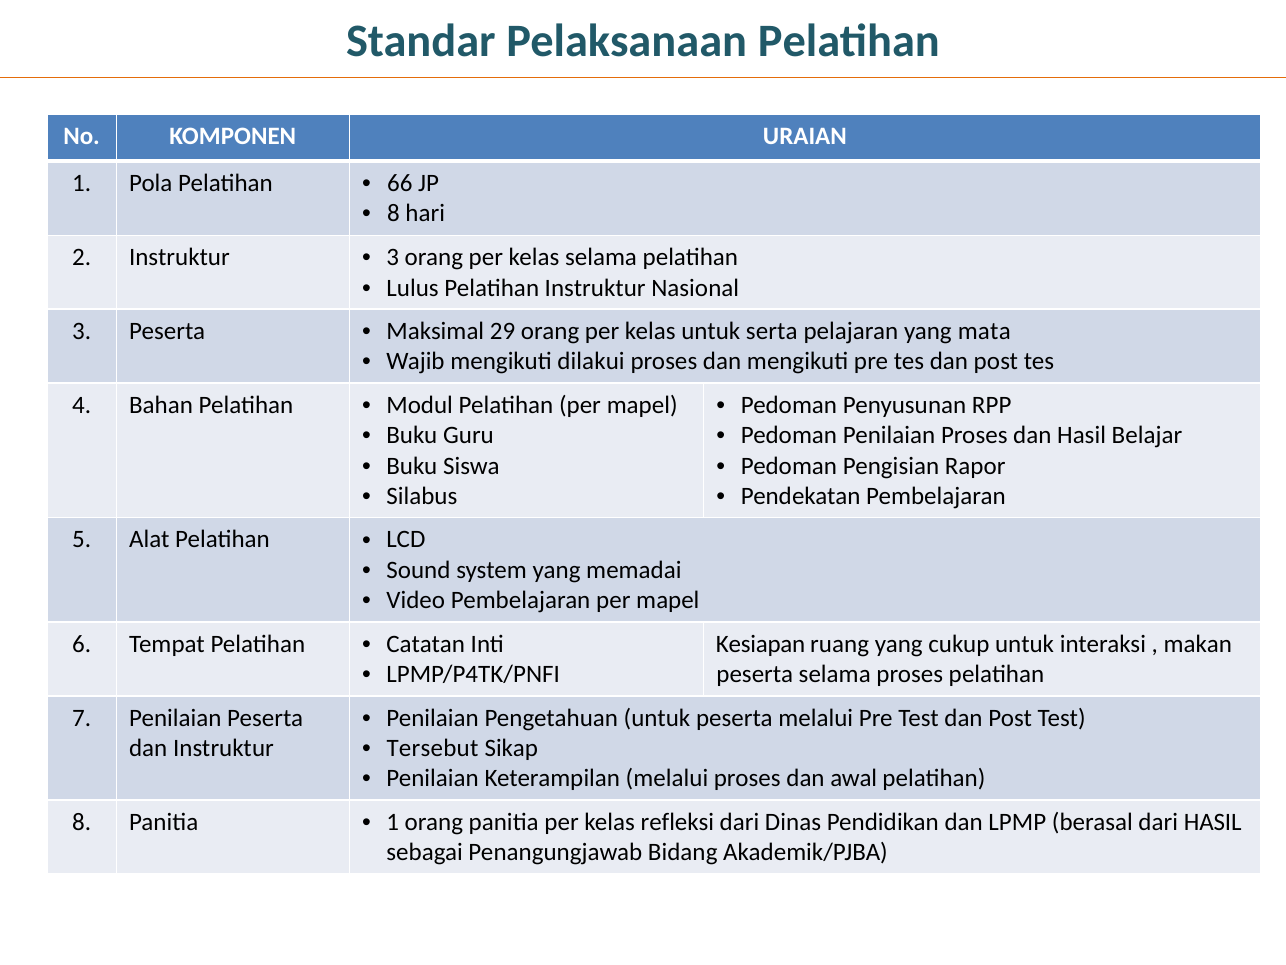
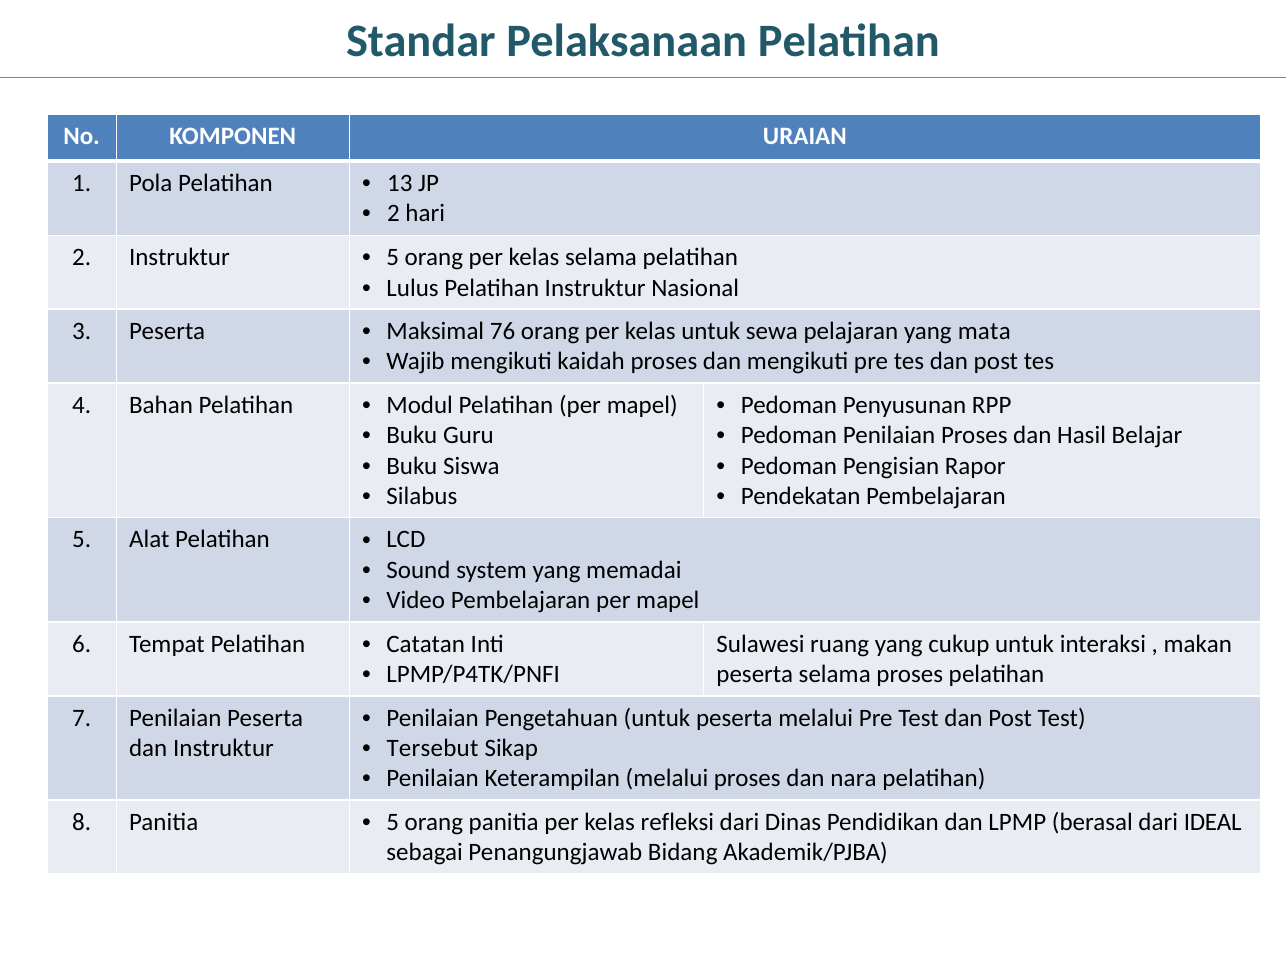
66: 66 -> 13
8 at (393, 213): 8 -> 2
3 at (393, 257): 3 -> 5
29: 29 -> 76
serta: serta -> sewa
dilakui: dilakui -> kaidah
Kesiapan: Kesiapan -> Sulawesi
awal: awal -> nara
1 at (393, 822): 1 -> 5
dari HASIL: HASIL -> IDEAL
